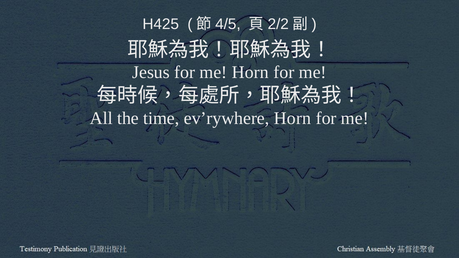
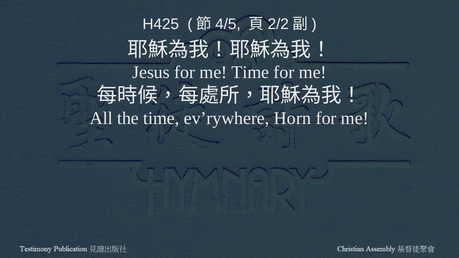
me Horn: Horn -> Time
